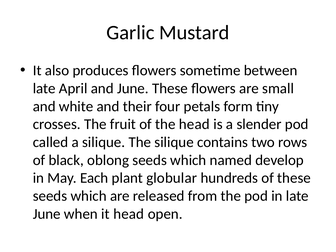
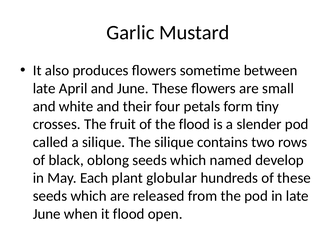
the head: head -> flood
it head: head -> flood
